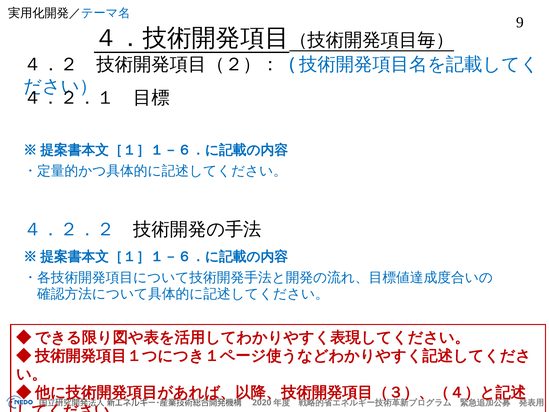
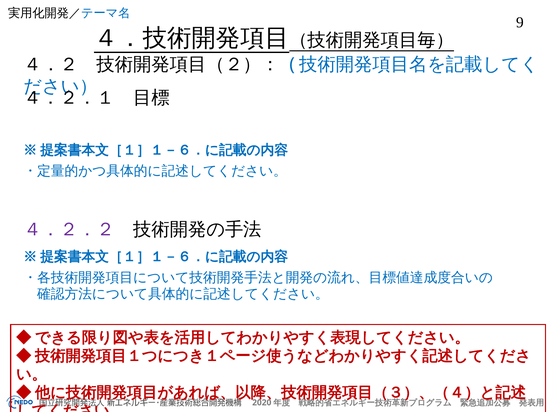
４．２．２ colour: blue -> purple
